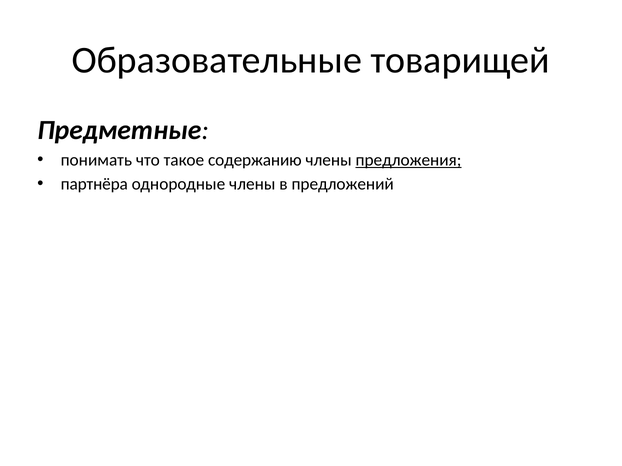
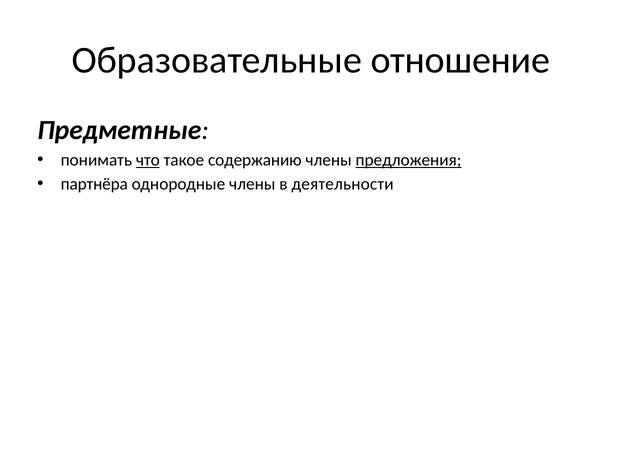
товарищей: товарищей -> отношение
что underline: none -> present
предложений: предложений -> деятельности
